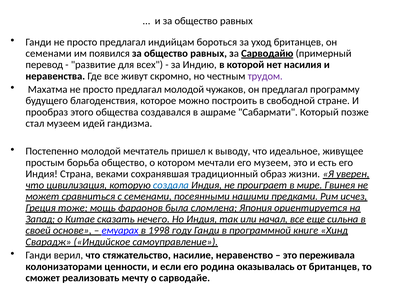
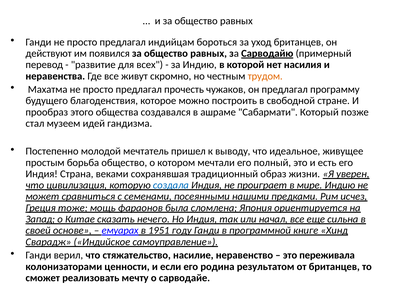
семенами at (49, 54): семенами -> действуют
трудом colour: purple -> orange
предлагал молодой: молодой -> прочесть
его музеем: музеем -> полный
мире Гвинея: Гвинея -> Индию
1998: 1998 -> 1951
оказывалась: оказывалась -> результатом
